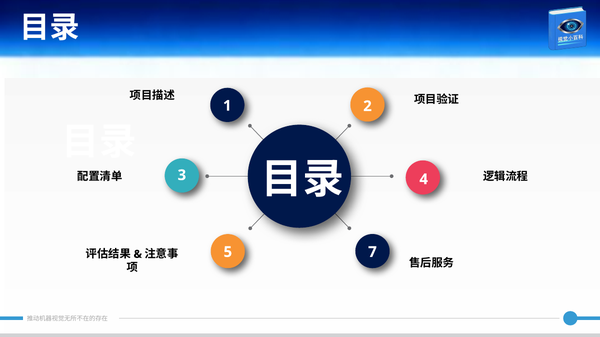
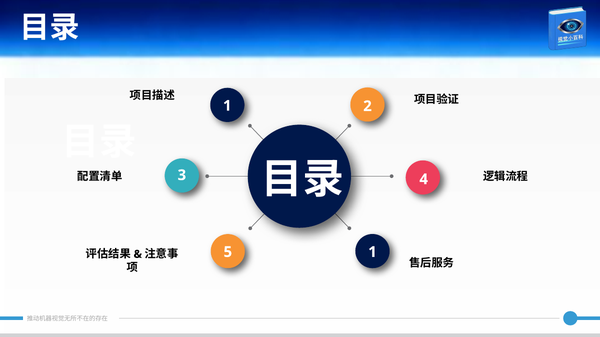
5 7: 7 -> 1
